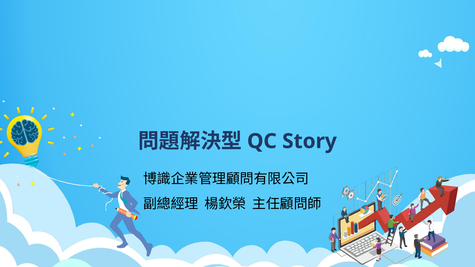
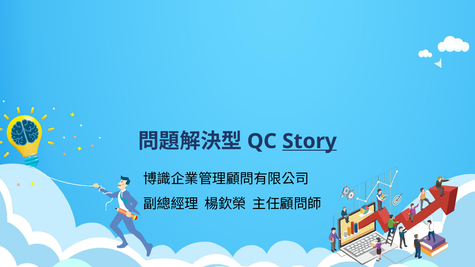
Story underline: none -> present
